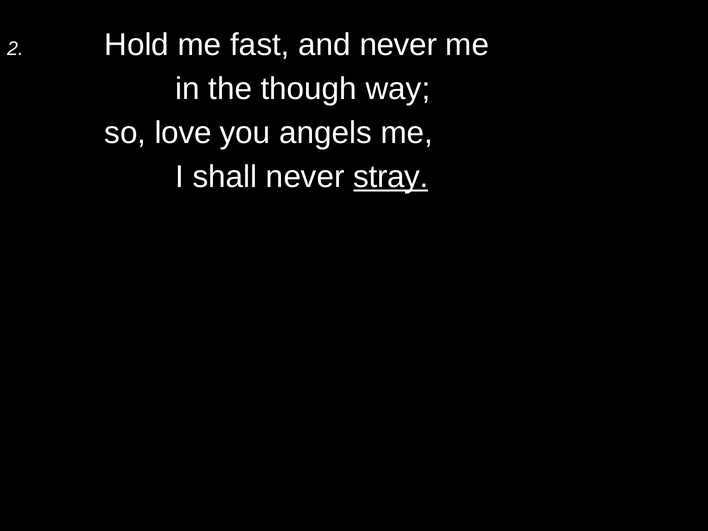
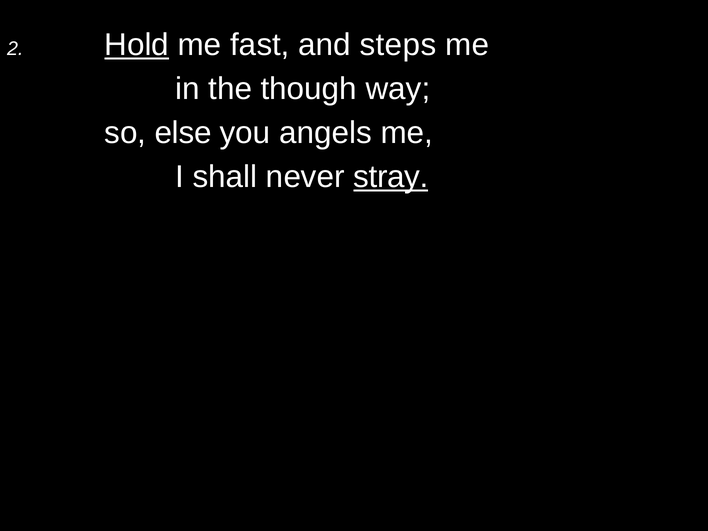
Hold underline: none -> present
and never: never -> steps
love: love -> else
